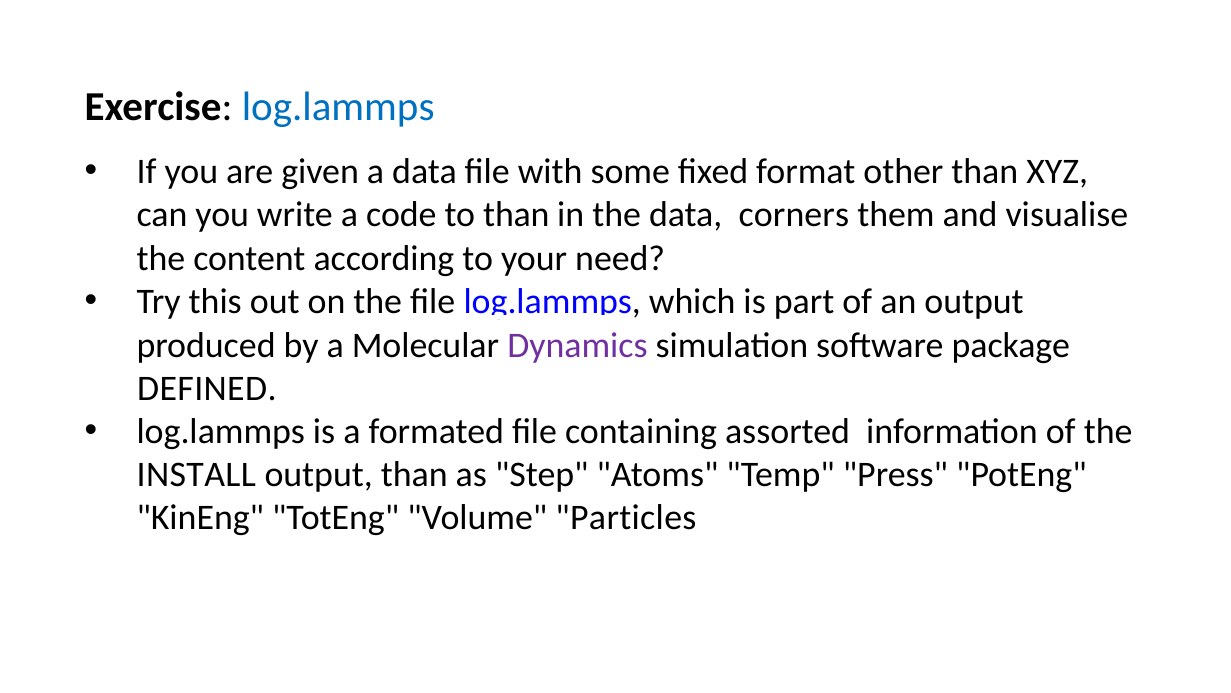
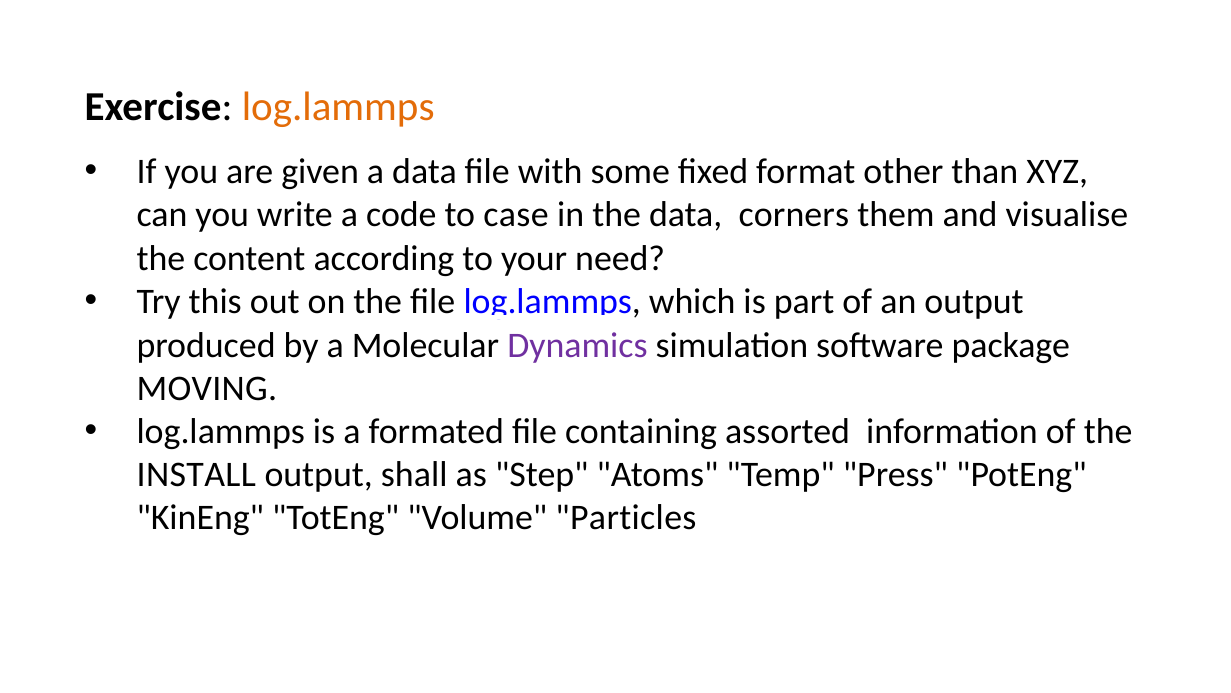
log.lammps at (338, 107) colour: blue -> orange
to than: than -> case
DEFINED: DEFINED -> MOVING
output than: than -> shall
